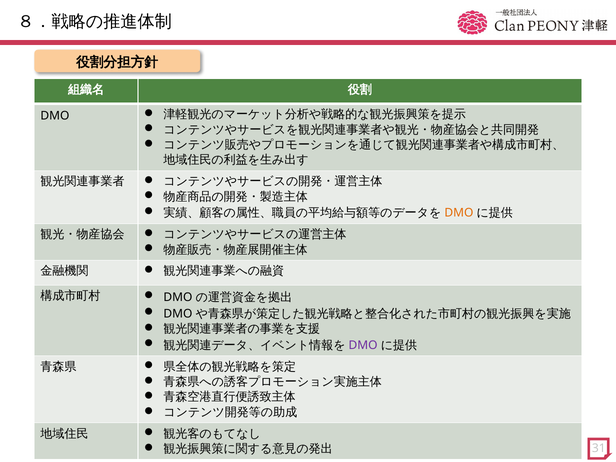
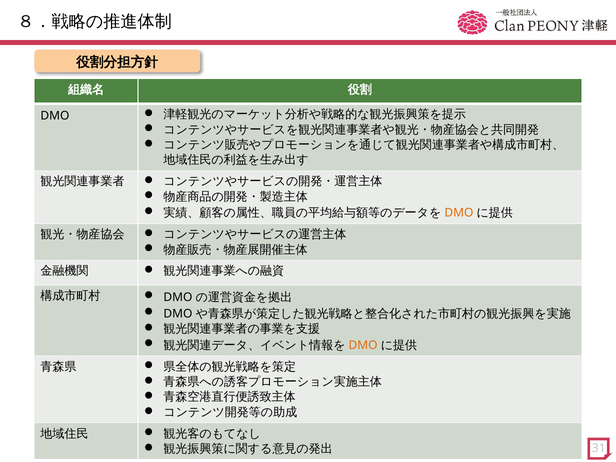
DMO at (363, 345) colour: purple -> orange
